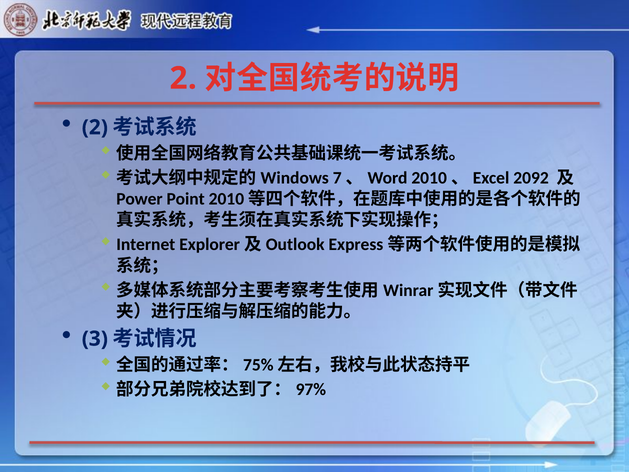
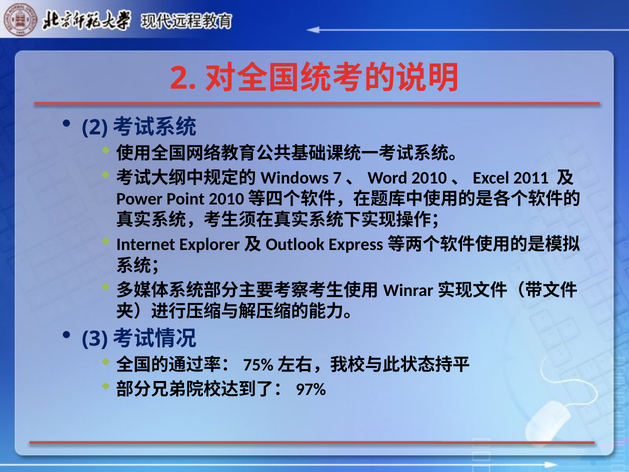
2092: 2092 -> 2011
